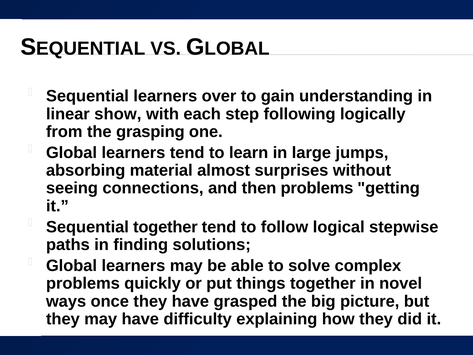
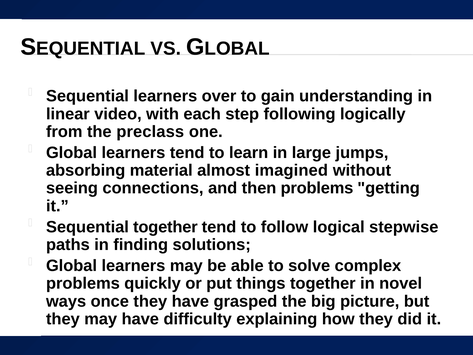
show: show -> video
grasping: grasping -> preclass
surprises: surprises -> imagined
